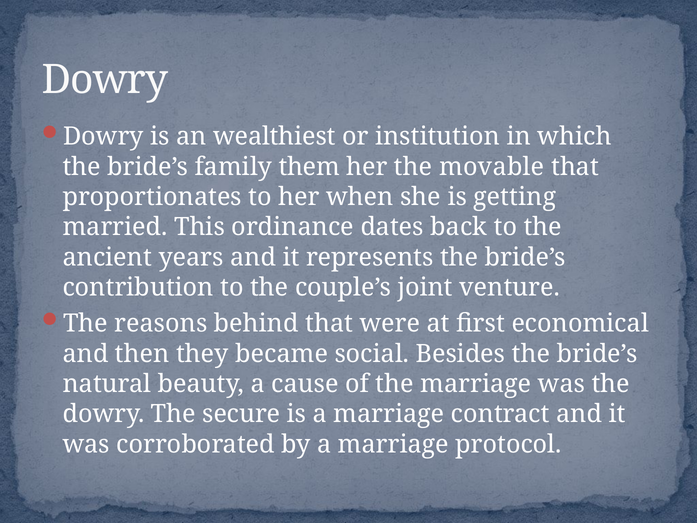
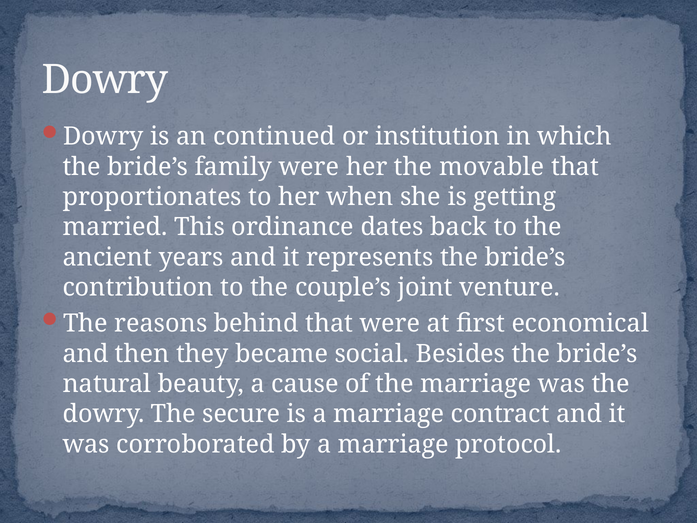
wealthiest: wealthiest -> continued
family them: them -> were
